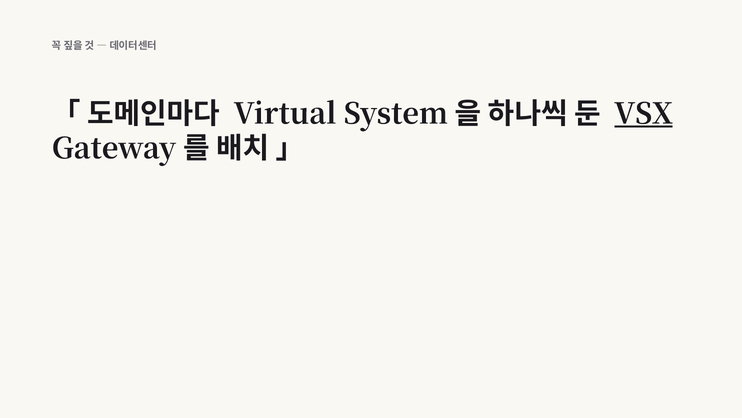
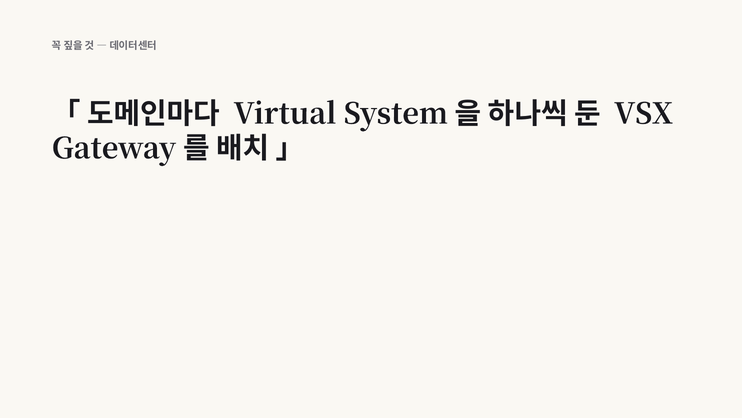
VSX underline: present -> none
